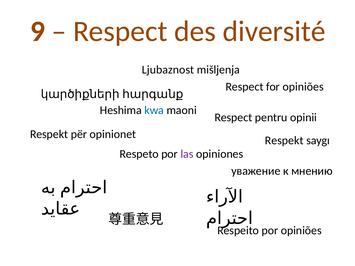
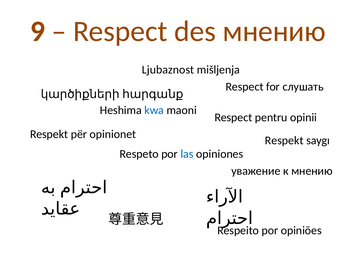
des diversité: diversité -> мнению
for opiniões: opiniões -> слушать
las colour: purple -> blue
